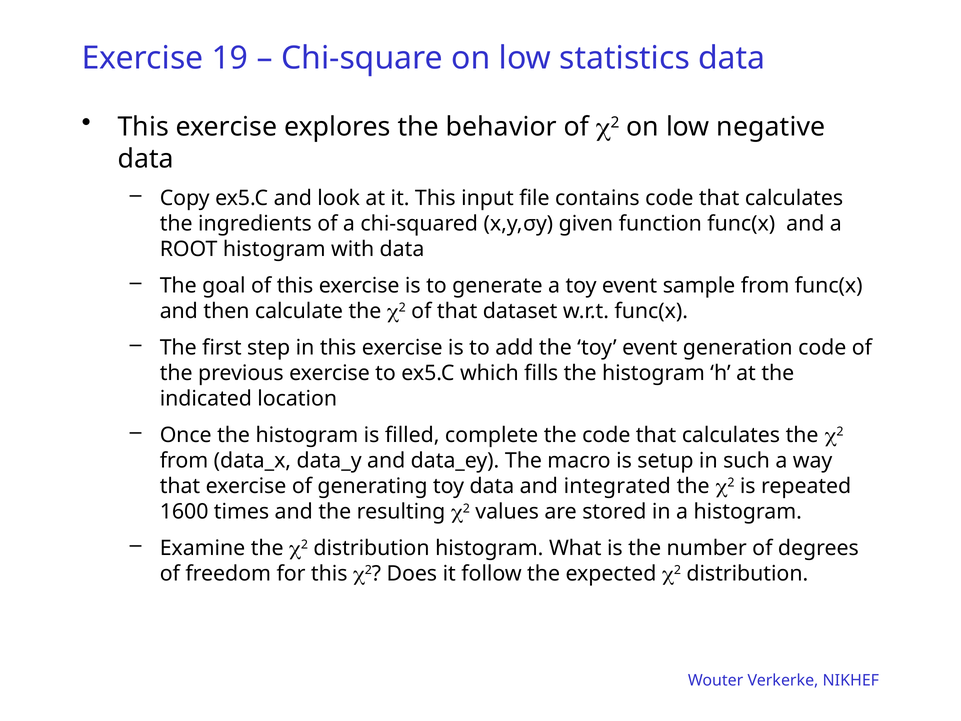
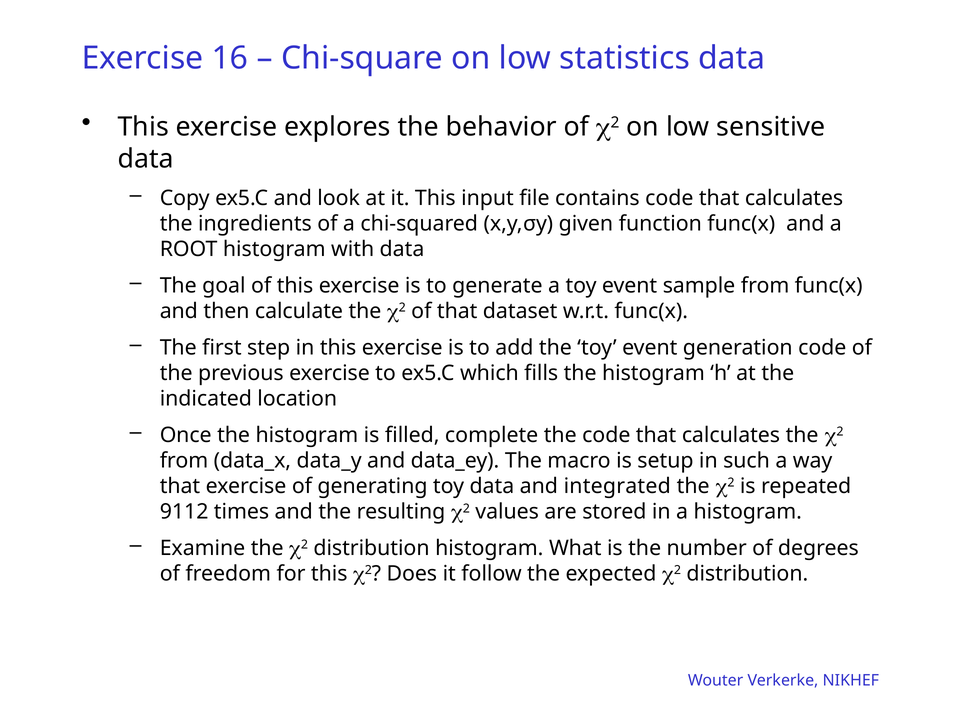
19: 19 -> 16
negative: negative -> sensitive
1600: 1600 -> 9112
